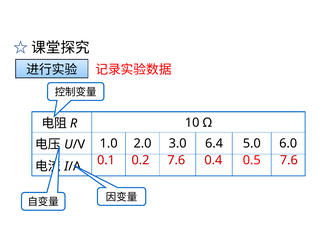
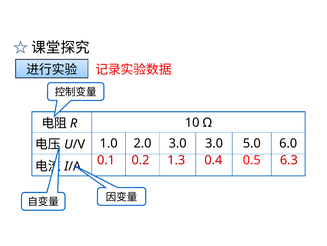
3.0 6.4: 6.4 -> 3.0
7.6 at (176, 160): 7.6 -> 1.3
7.6 at (289, 160): 7.6 -> 6.3
